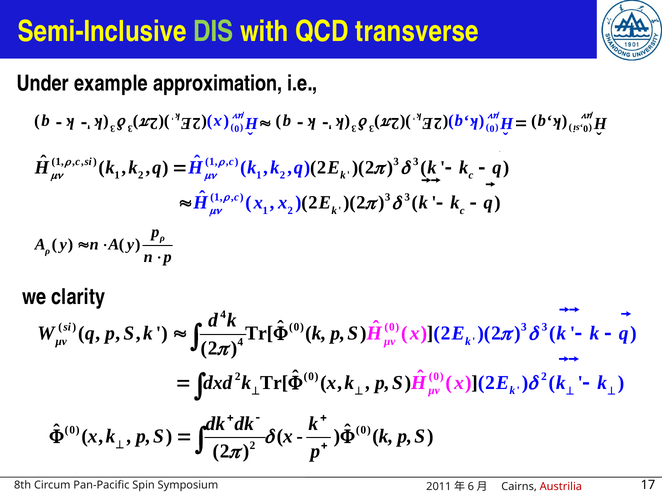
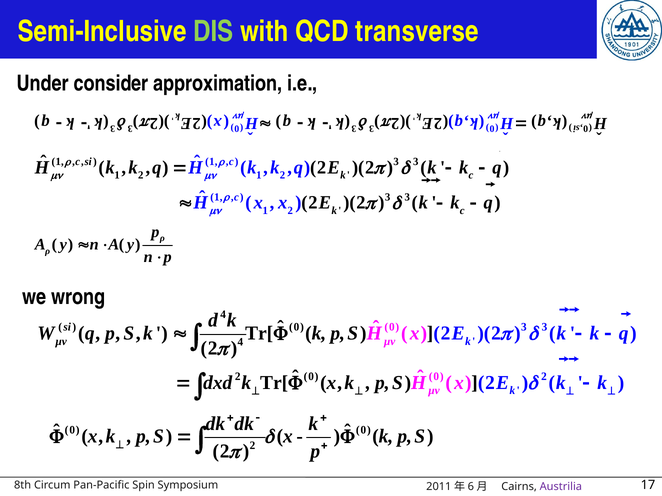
example: example -> consider
clarity: clarity -> wrong
Austrilia colour: red -> purple
